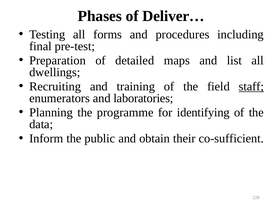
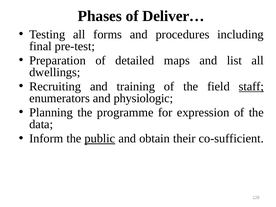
laboratories: laboratories -> physiologic
identifying: identifying -> expression
public underline: none -> present
